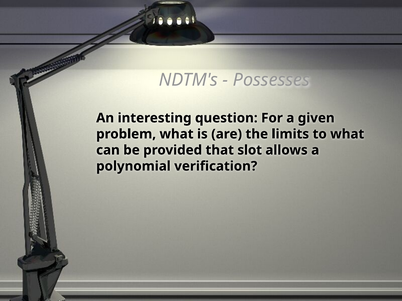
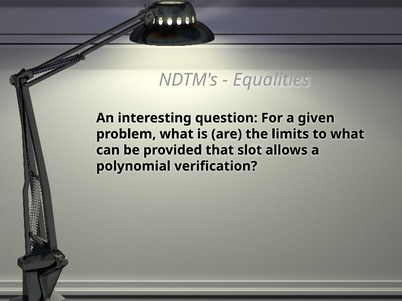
Possesses: Possesses -> Equalities
